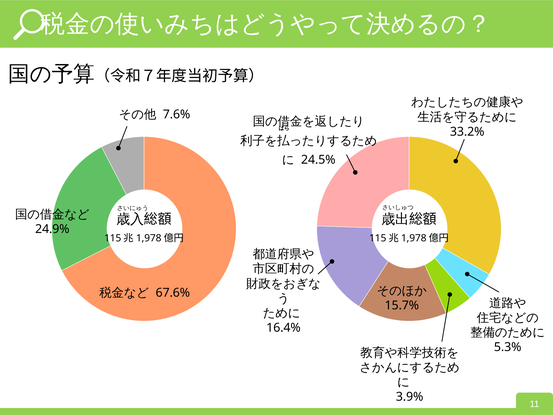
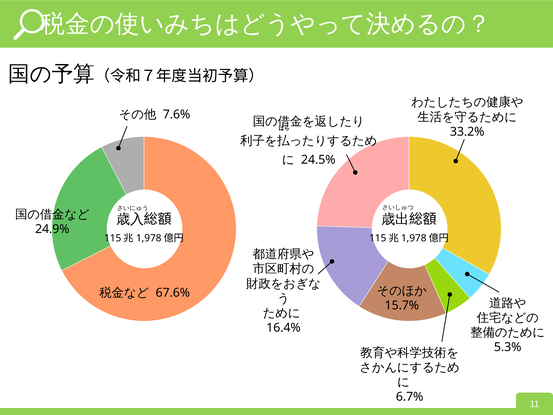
3.9%: 3.9% -> 6.7%
